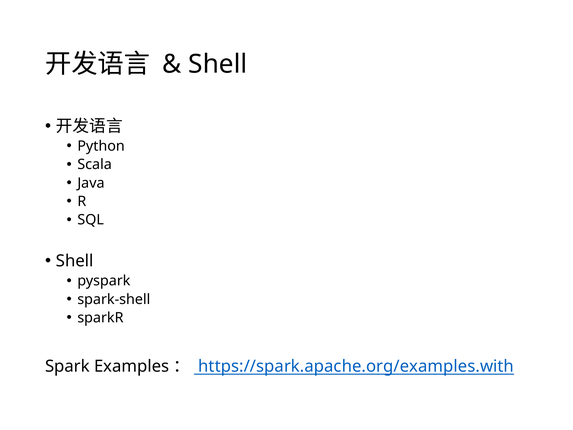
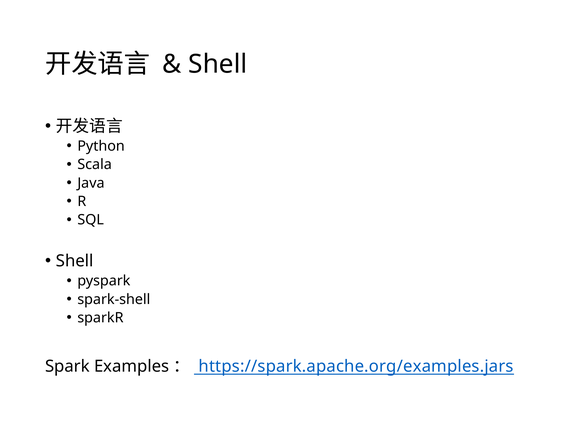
https://spark.apache.org/examples.with: https://spark.apache.org/examples.with -> https://spark.apache.org/examples.jars
